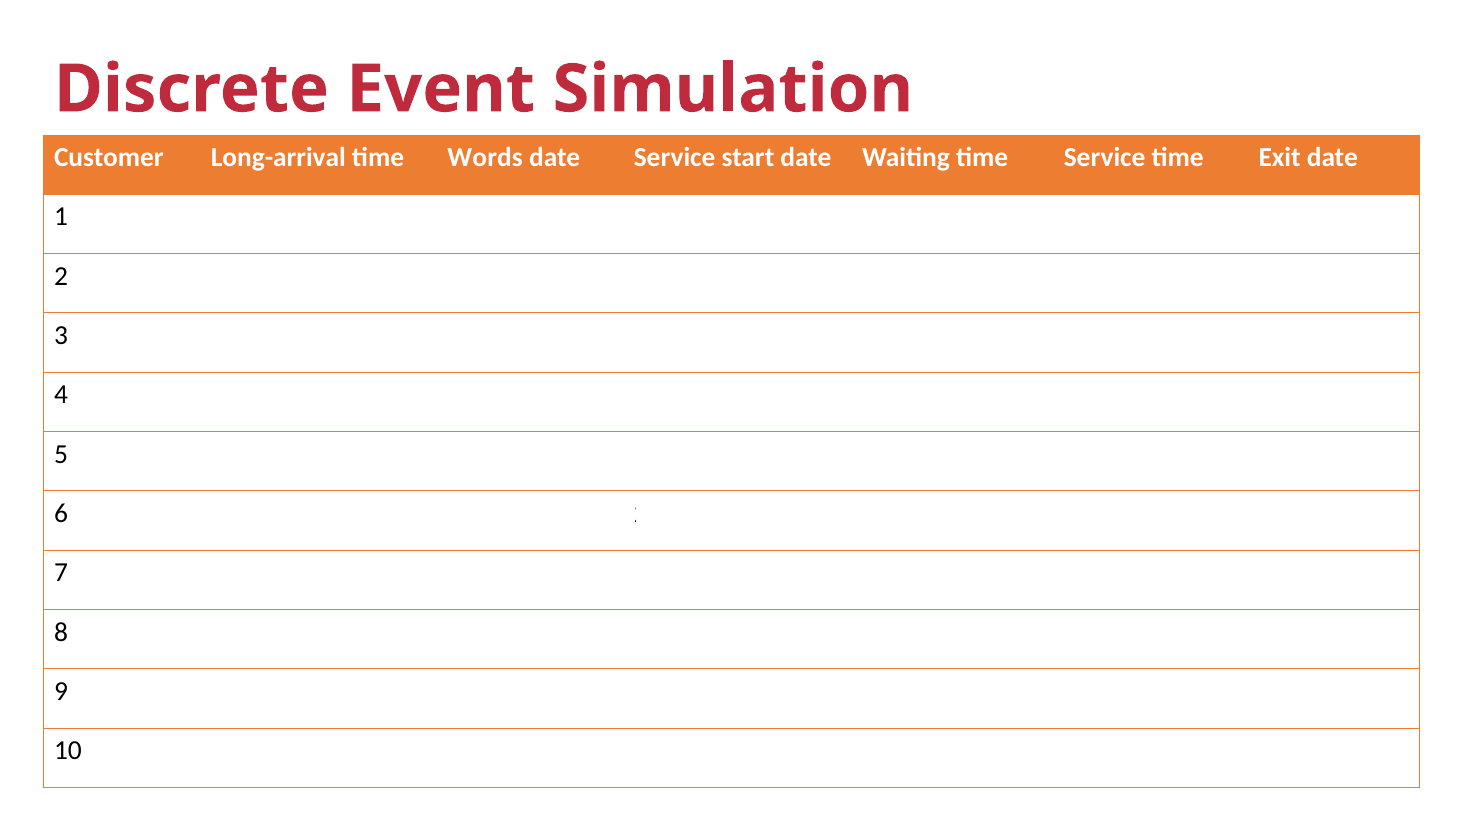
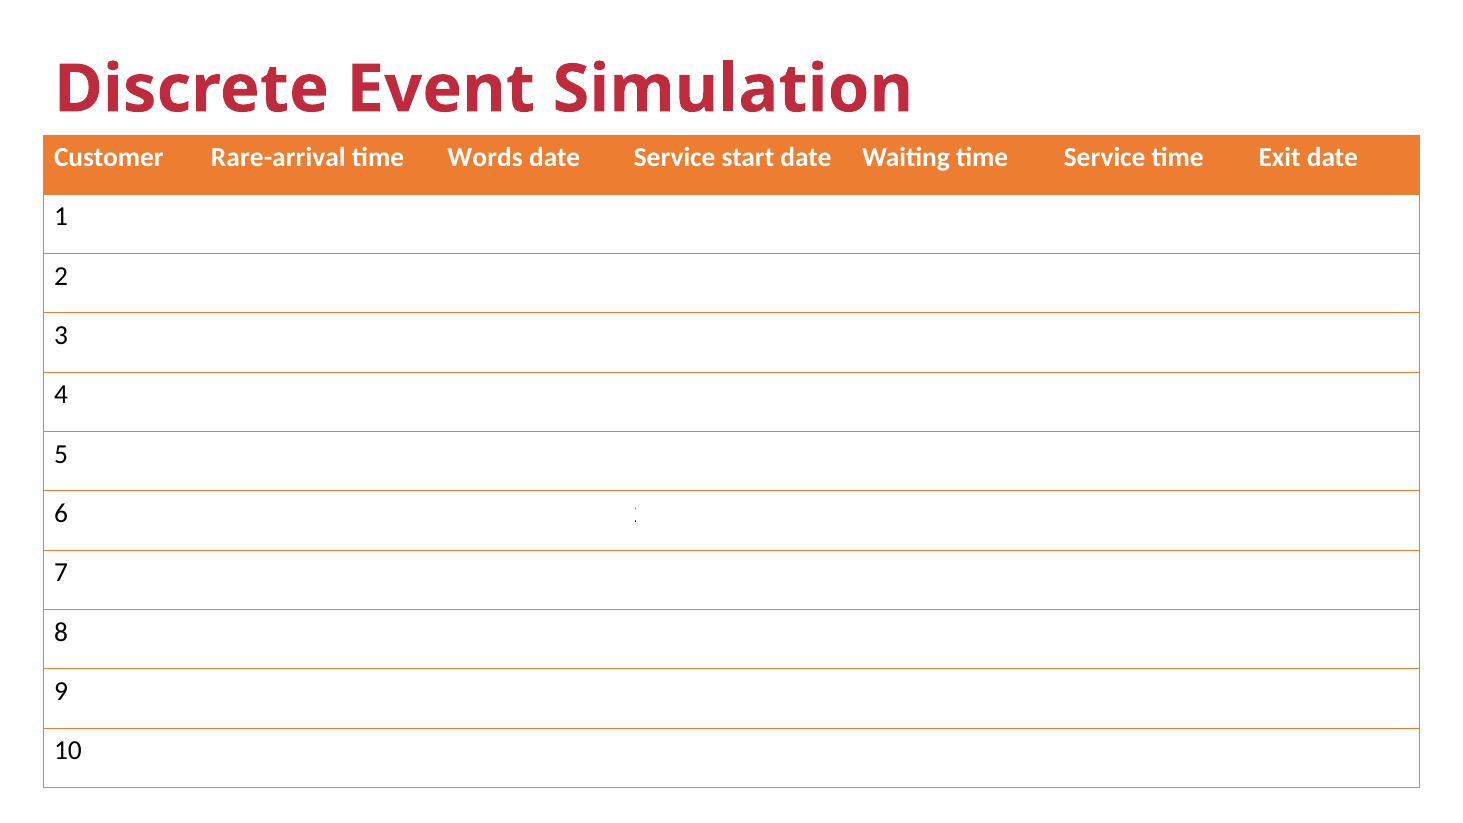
Long-arrival: Long-arrival -> Rare-arrival
